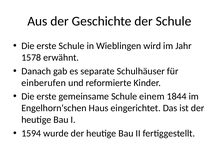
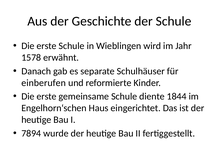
einem: einem -> diente
1594: 1594 -> 7894
